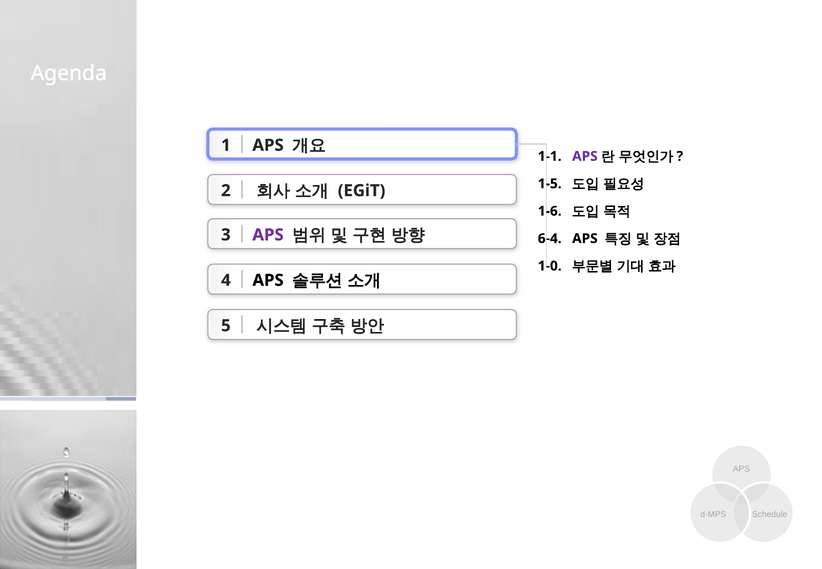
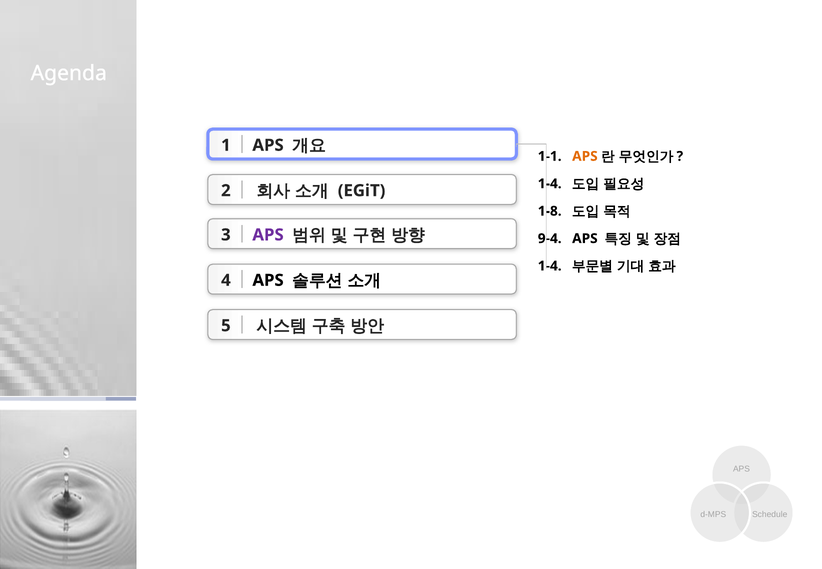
APS at (585, 156) colour: purple -> orange
1-5 at (550, 184): 1-5 -> 1-4
1-6: 1-6 -> 1-8
6-4: 6-4 -> 9-4
1-0 at (550, 266): 1-0 -> 1-4
